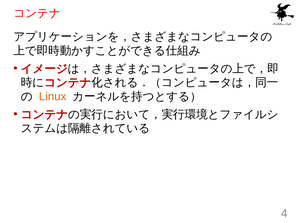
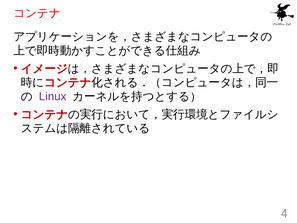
Linux colour: orange -> purple
